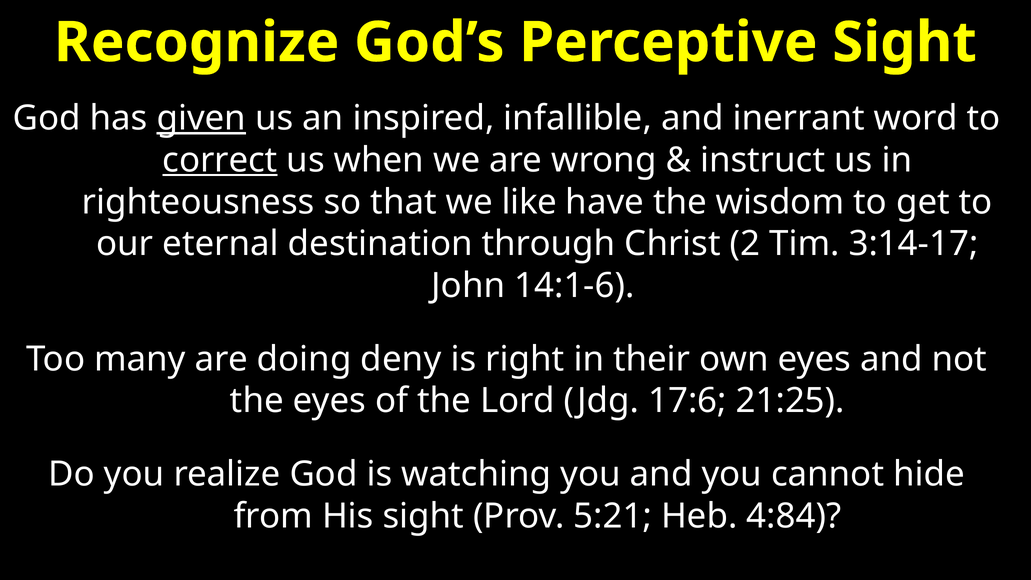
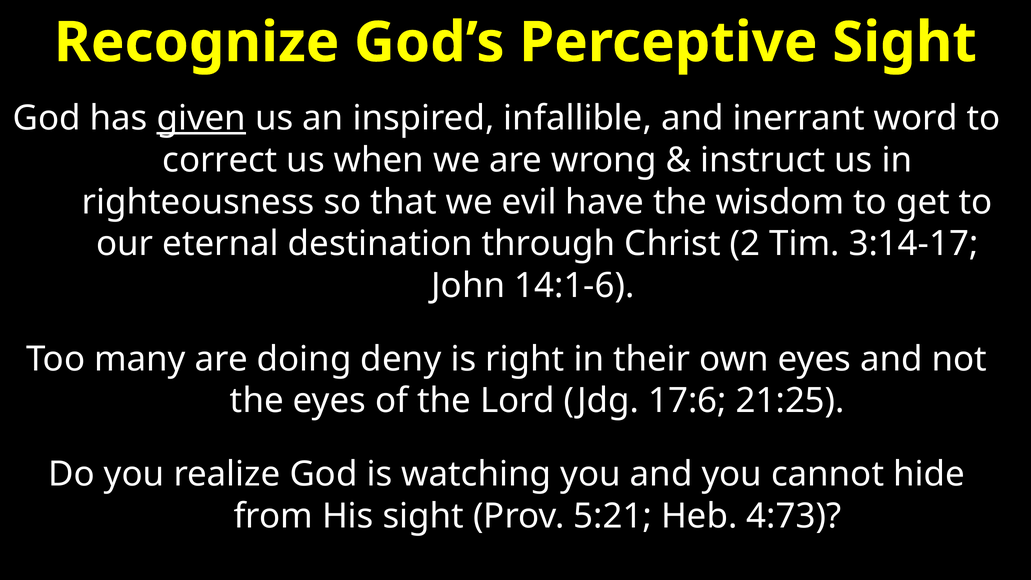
correct underline: present -> none
like: like -> evil
4:84: 4:84 -> 4:73
